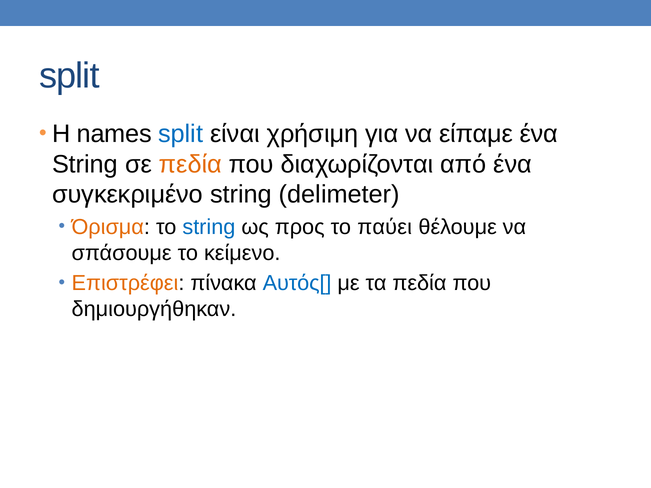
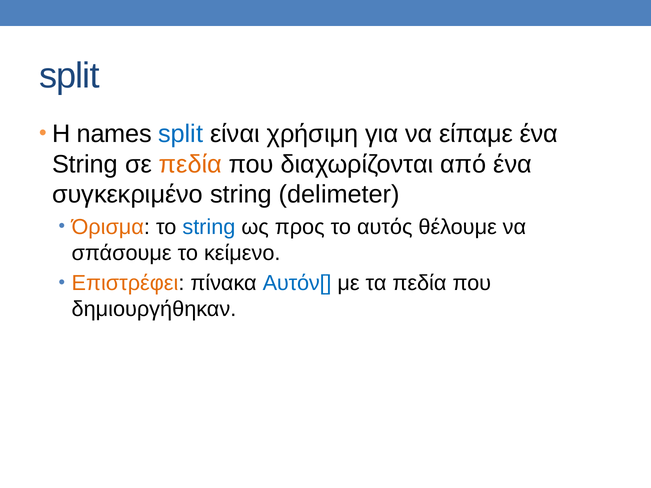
παύει: παύει -> αυτός
Αυτός[: Αυτός[ -> Αυτόν[
